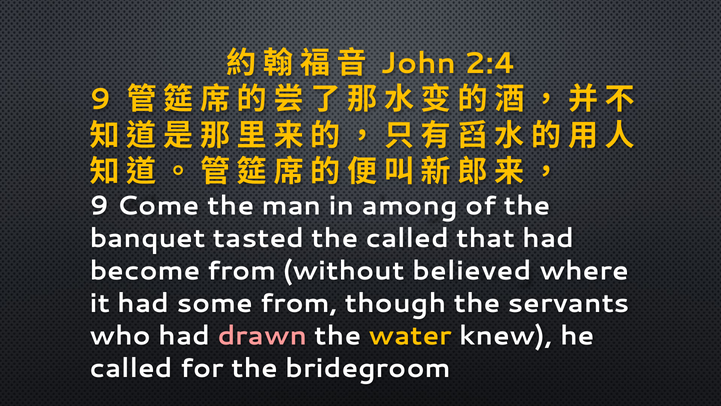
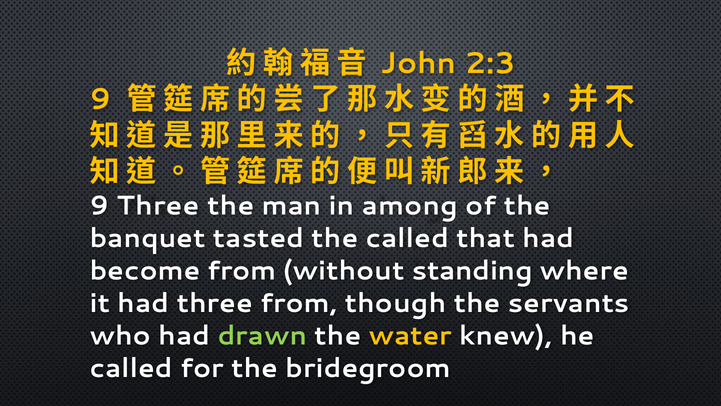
2:4: 2:4 -> 2:3
9 Come: Come -> Three
believed: believed -> standing
had some: some -> three
drawn colour: pink -> light green
